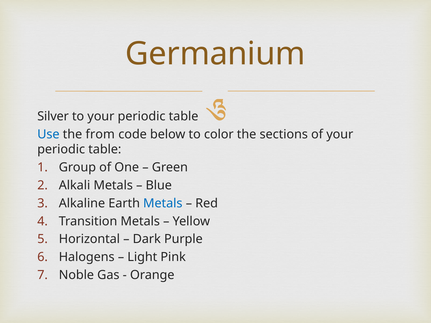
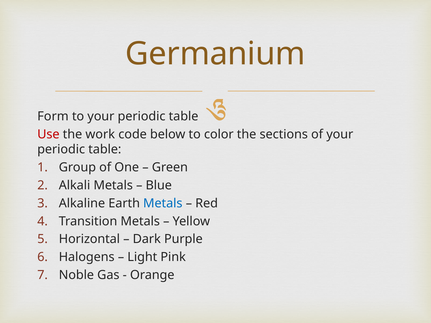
Silver: Silver -> Form
Use colour: blue -> red
from: from -> work
